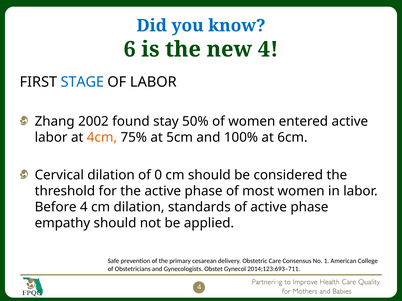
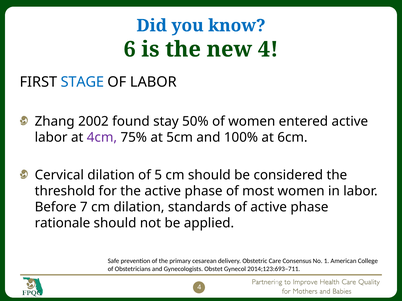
4cm colour: orange -> purple
0: 0 -> 5
Before 4: 4 -> 7
empathy: empathy -> rationale
